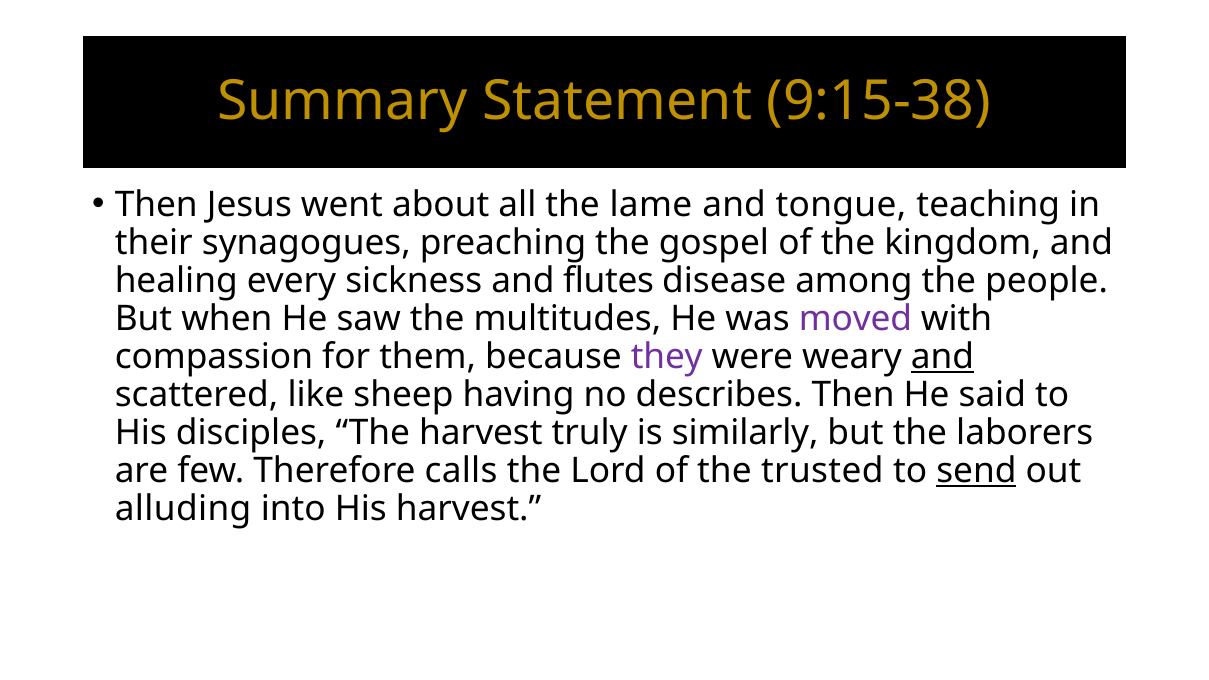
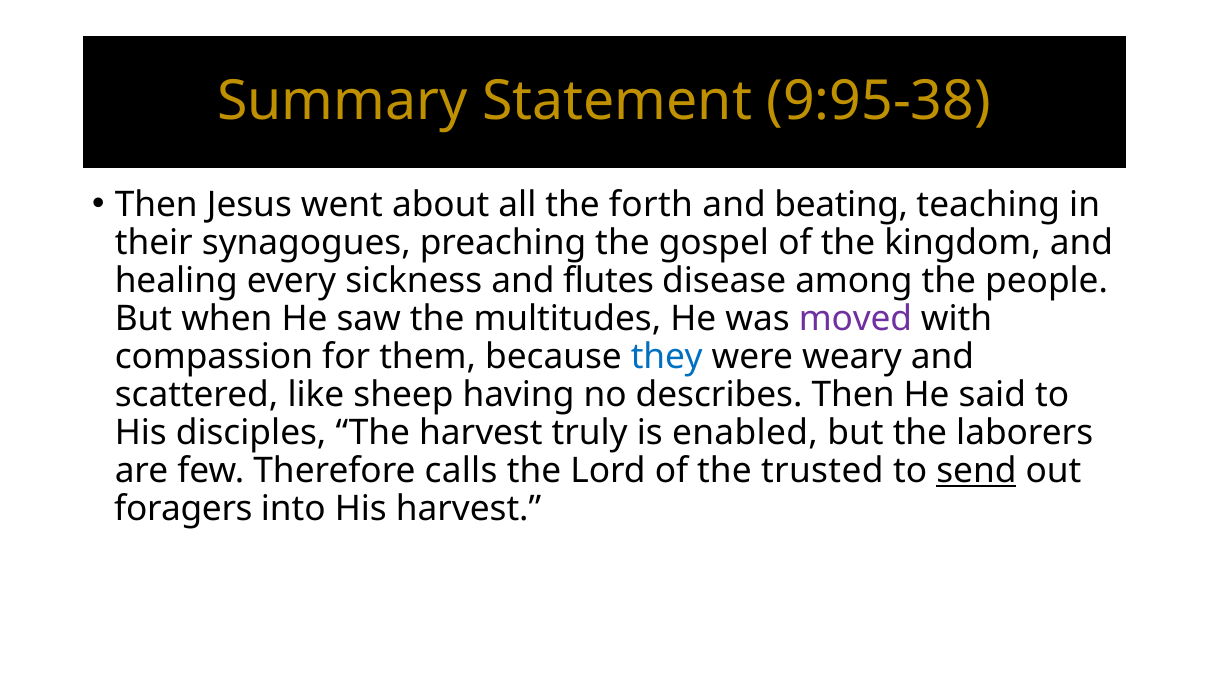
9:15-38: 9:15-38 -> 9:95-38
lame: lame -> forth
tongue: tongue -> beating
they colour: purple -> blue
and at (943, 357) underline: present -> none
similarly: similarly -> enabled
alluding: alluding -> foragers
